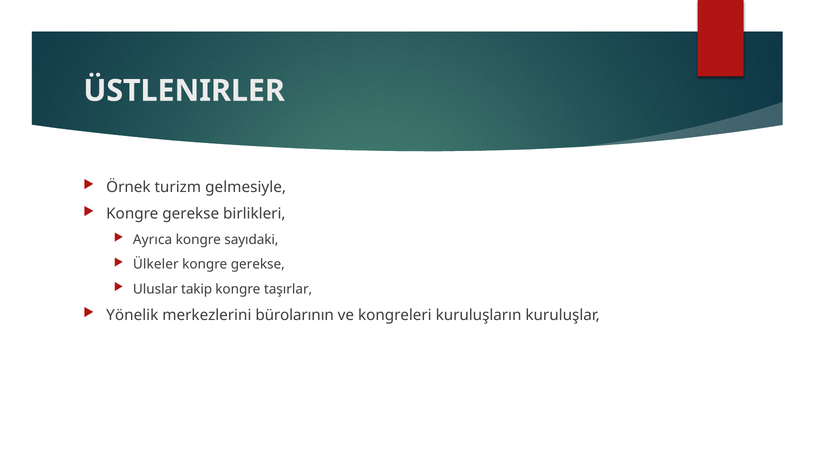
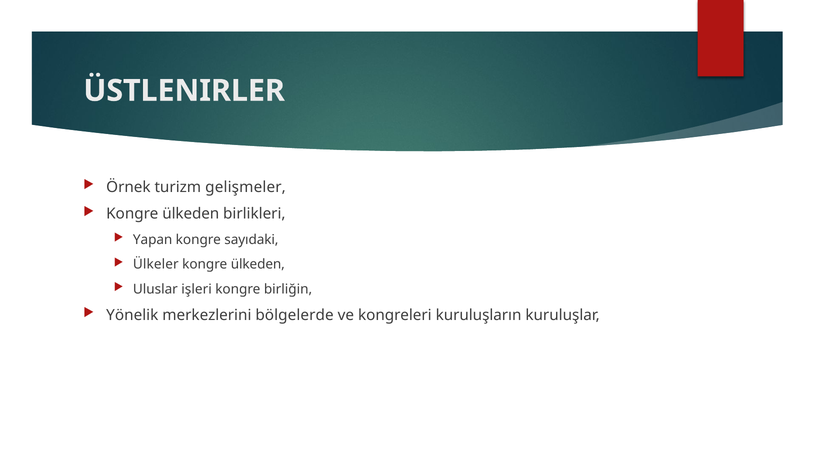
gelmesiyle: gelmesiyle -> gelişmeler
gerekse at (191, 214): gerekse -> ülkeden
Ayrıca: Ayrıca -> Yapan
gerekse at (258, 265): gerekse -> ülkeden
takip: takip -> işleri
taşırlar: taşırlar -> birliğin
bürolarının: bürolarının -> bölgelerde
